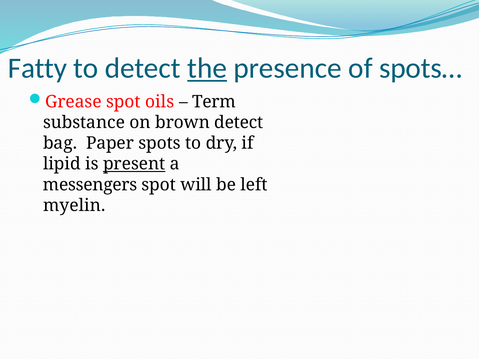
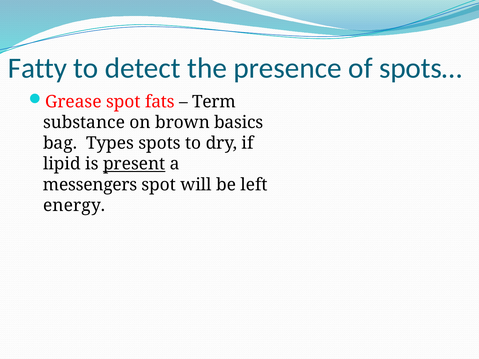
the underline: present -> none
oils: oils -> fats
brown detect: detect -> basics
Paper: Paper -> Types
myelin: myelin -> energy
